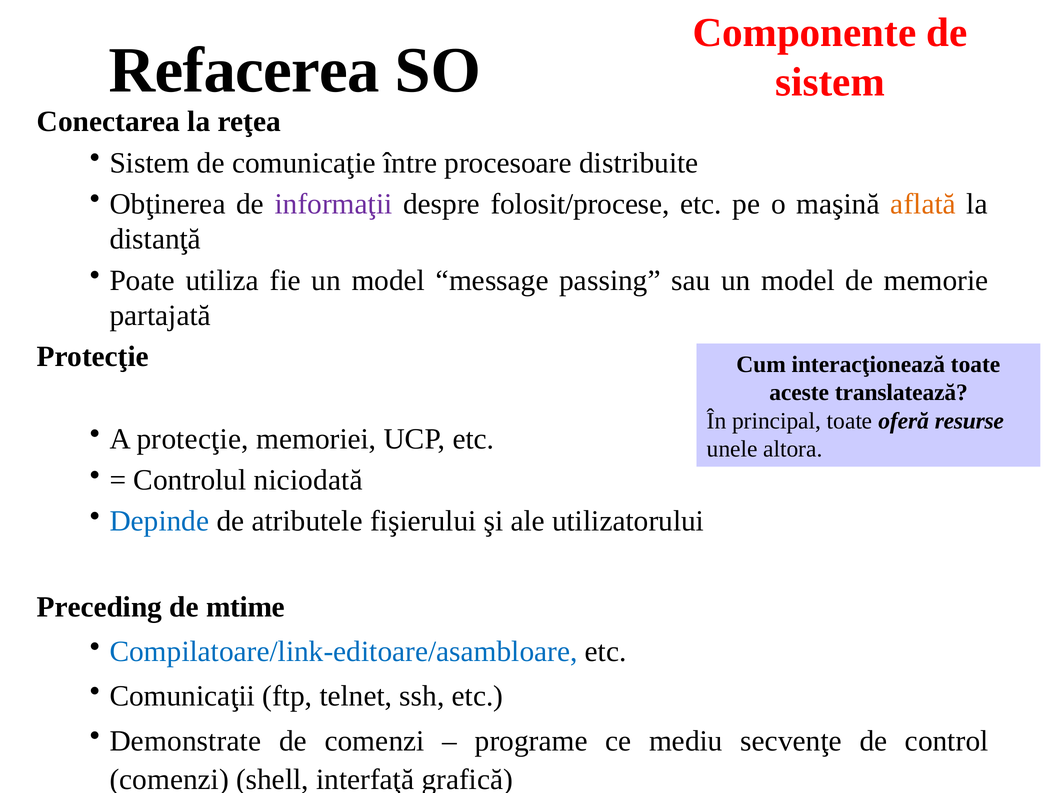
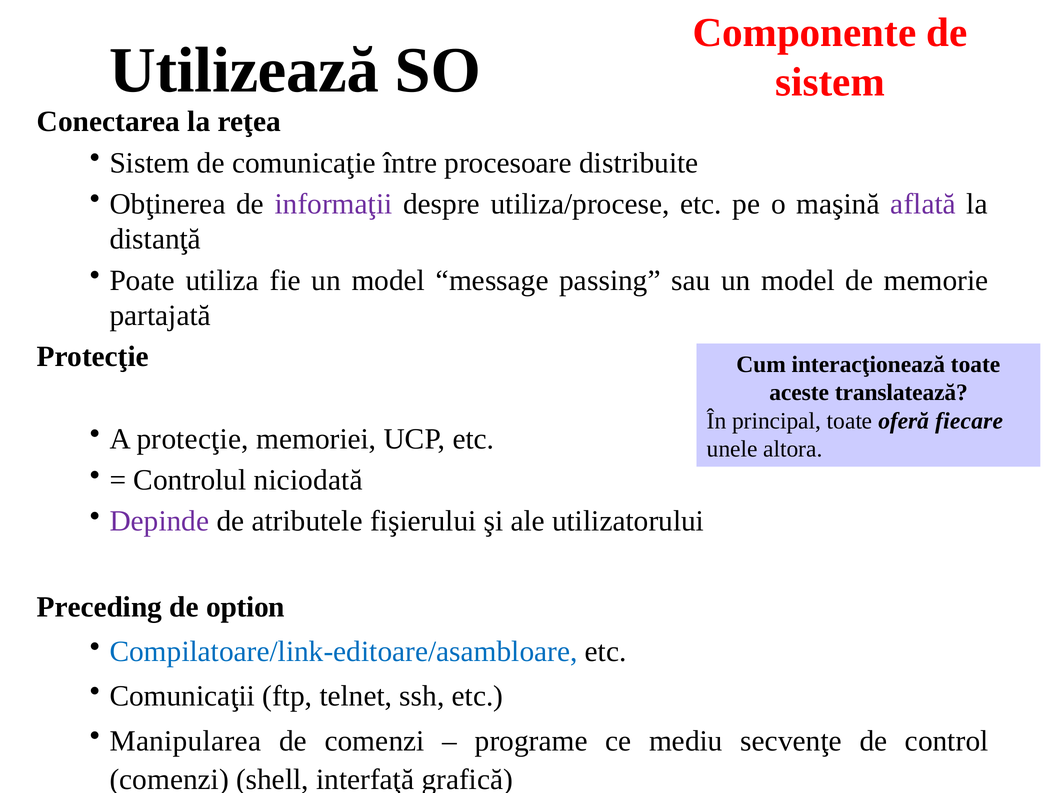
Refacerea: Refacerea -> Utilizează
folosit/procese: folosit/procese -> utiliza/procese
aflată colour: orange -> purple
resurse: resurse -> fiecare
Depinde colour: blue -> purple
mtime: mtime -> option
Demonstrate: Demonstrate -> Manipularea
